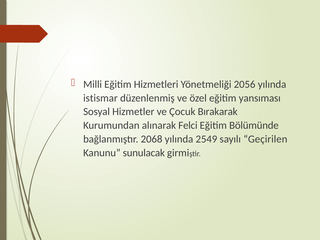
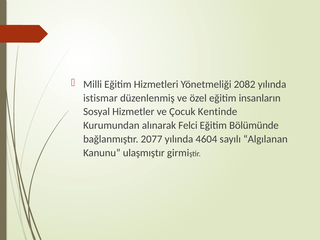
2056: 2056 -> 2082
yansıması: yansıması -> insanların
Bırakarak: Bırakarak -> Kentinde
2068: 2068 -> 2077
2549: 2549 -> 4604
Geçirilen: Geçirilen -> Algılanan
sunulacak: sunulacak -> ulaşmıştır
